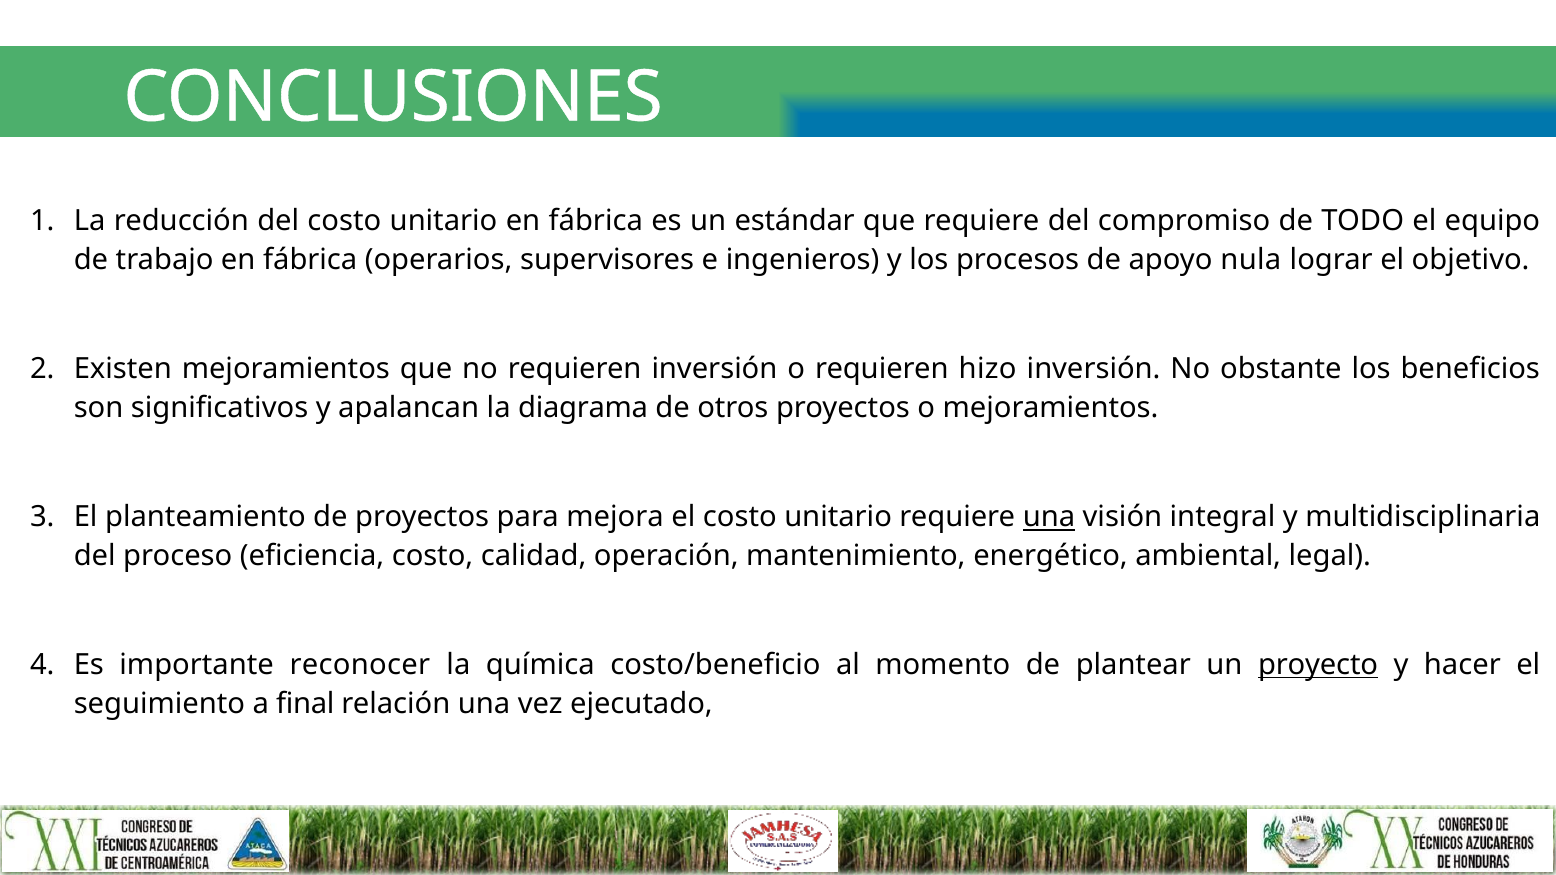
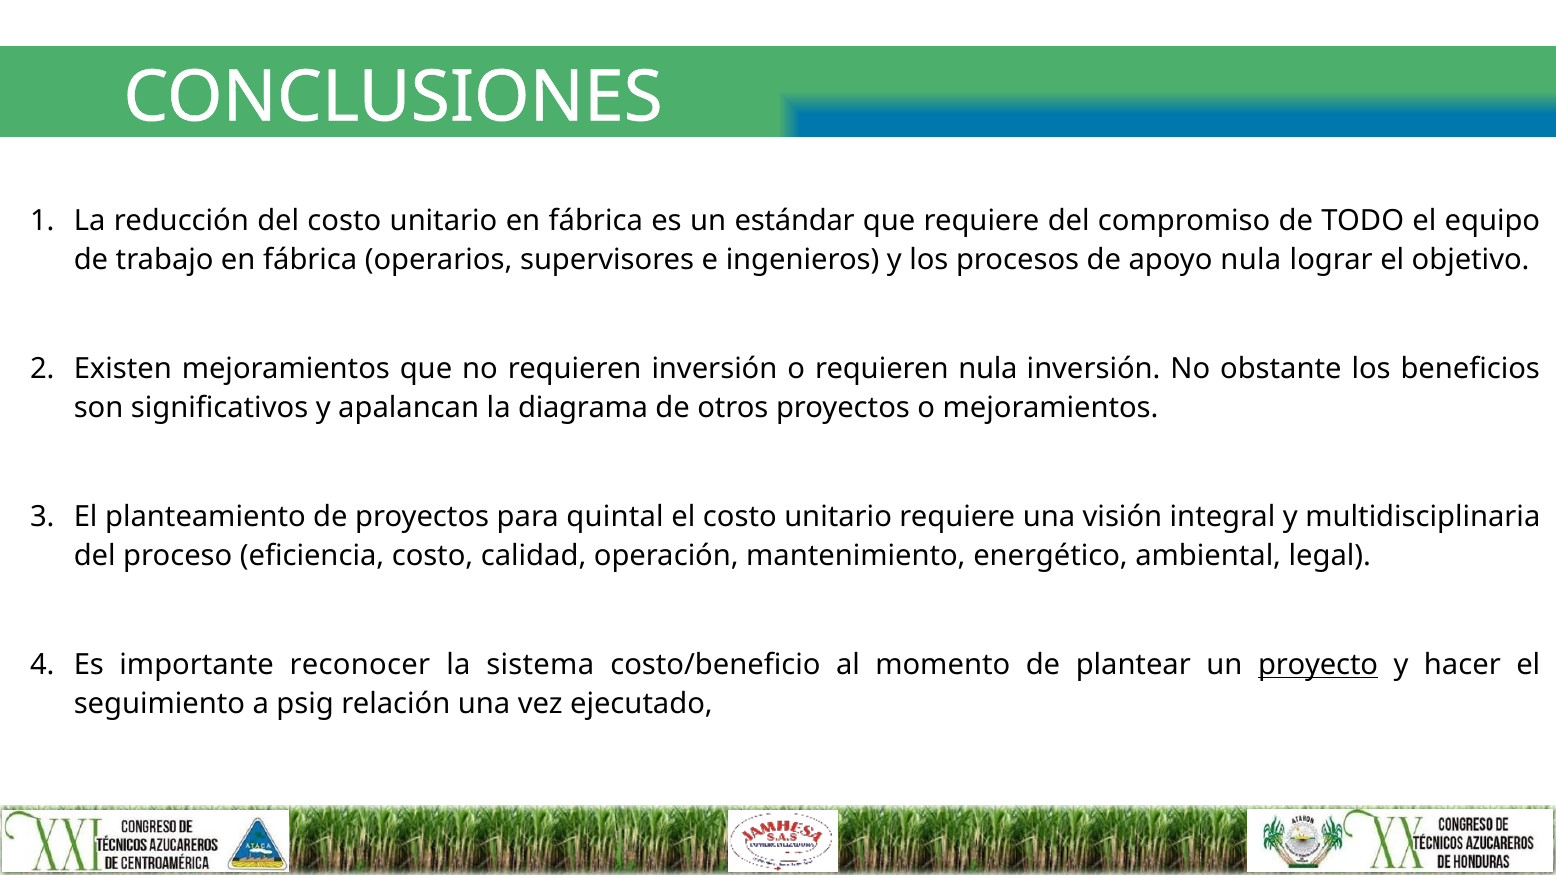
requieren hizo: hizo -> nula
mejora: mejora -> quintal
una at (1049, 517) underline: present -> none
química: química -> sistema
final: final -> psig
